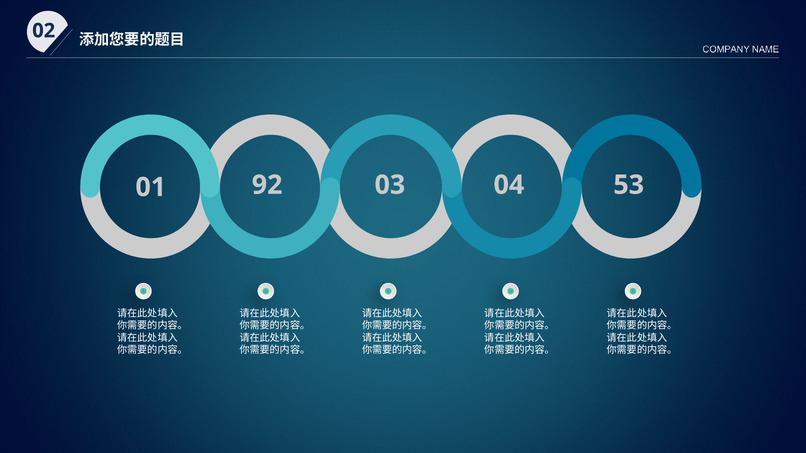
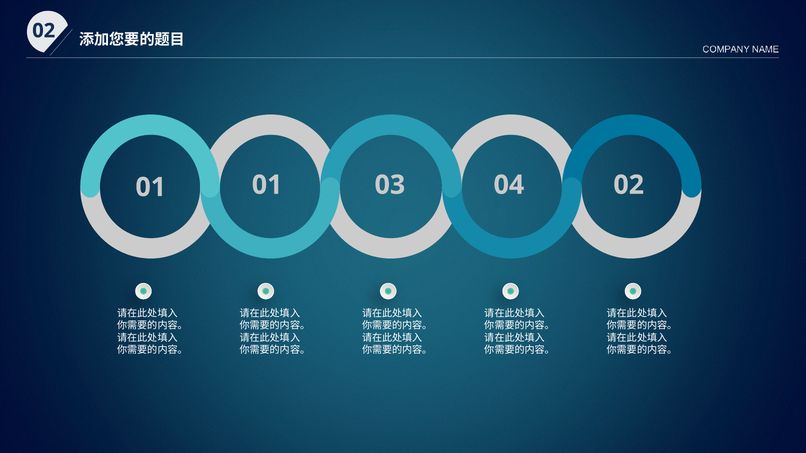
01 92: 92 -> 01
04 53: 53 -> 02
